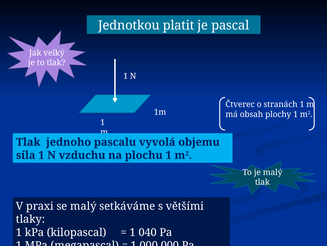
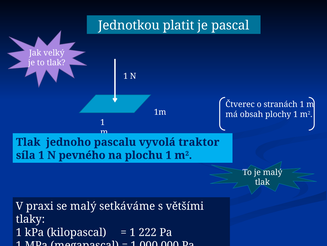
objemu: objemu -> traktor
vzduchu: vzduchu -> pevného
040: 040 -> 222
